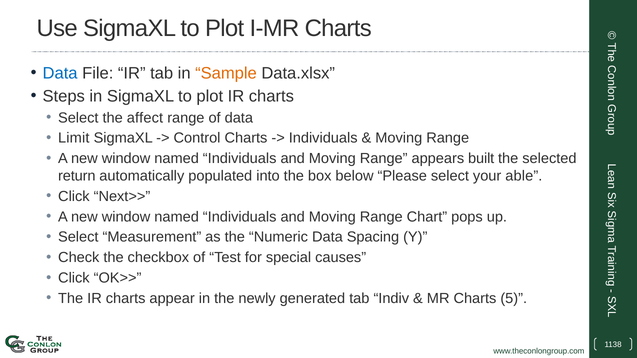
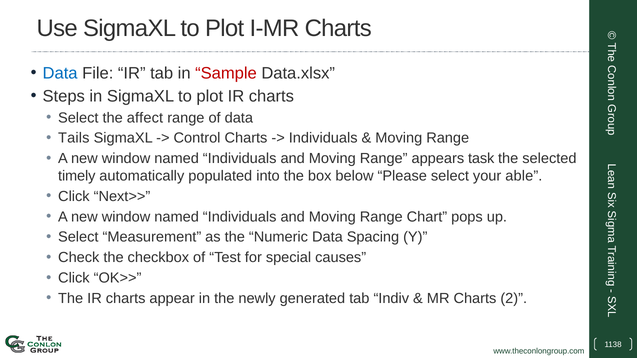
Sample colour: orange -> red
Limit: Limit -> Tails
built: built -> task
return: return -> timely
5: 5 -> 2
